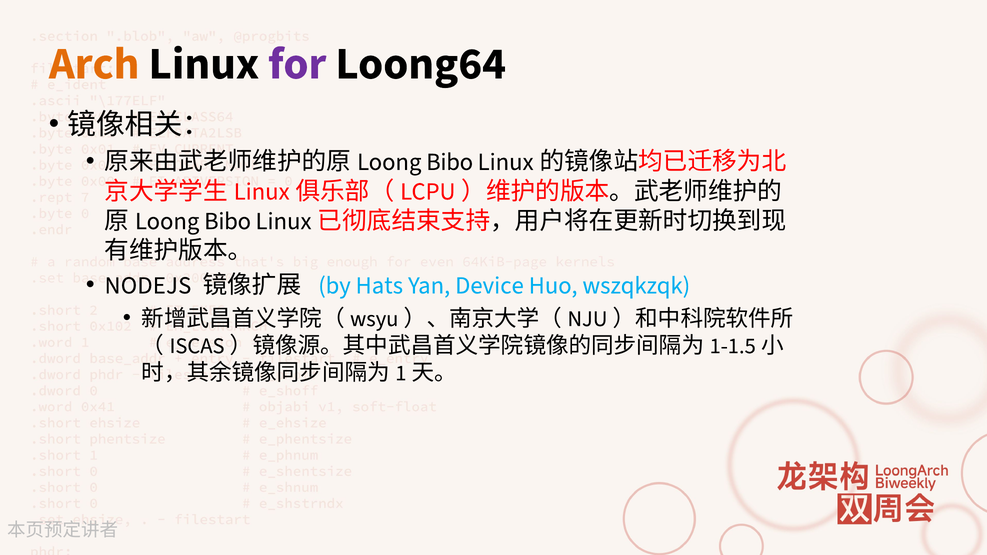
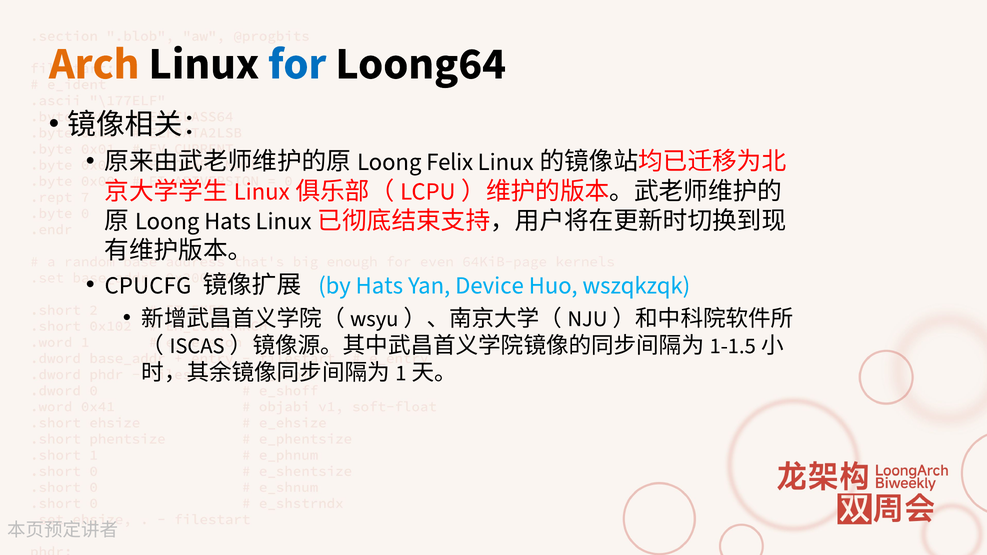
for colour: purple -> blue
Bibo at (450, 162): Bibo -> Felix
Bibo at (228, 221): Bibo -> Hats
NODEJS: NODEJS -> CPUCFG
